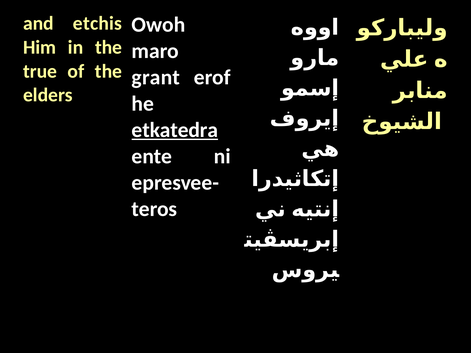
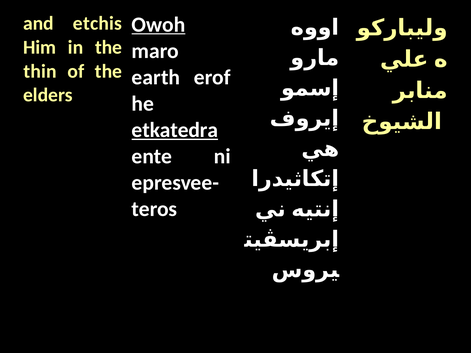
Owoh underline: none -> present
true: true -> thin
grant: grant -> earth
